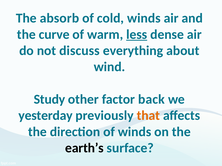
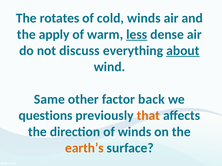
absorb: absorb -> rotates
curve: curve -> apply
about underline: none -> present
Study: Study -> Same
yesterday: yesterday -> questions
earth’s colour: black -> orange
